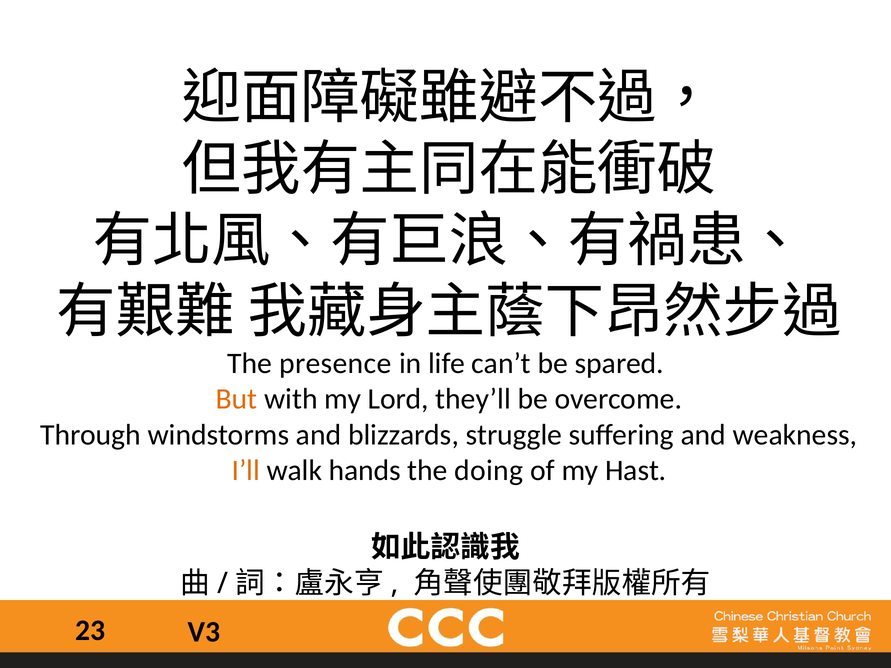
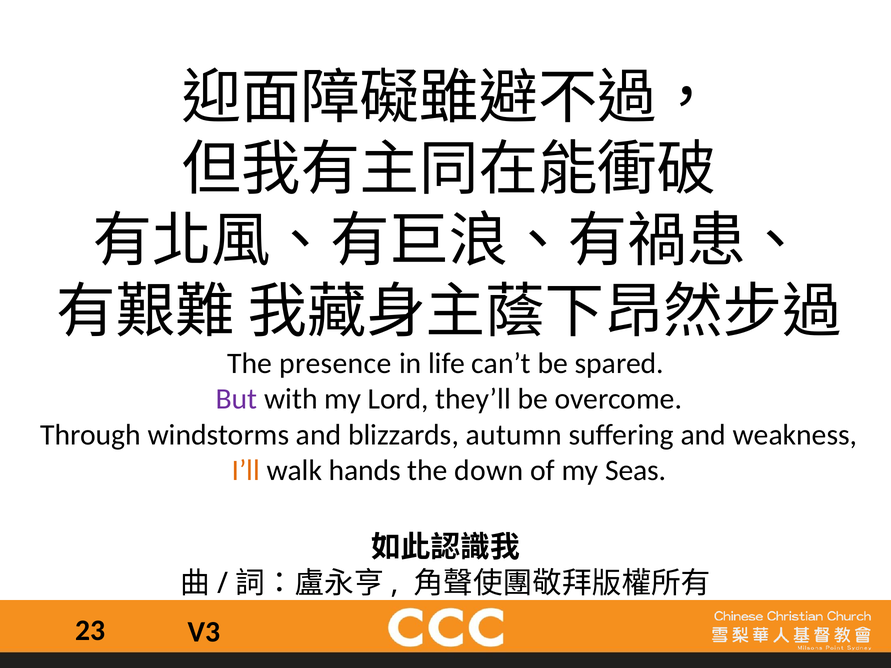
But colour: orange -> purple
struggle: struggle -> autumn
doing: doing -> down
Hast: Hast -> Seas
